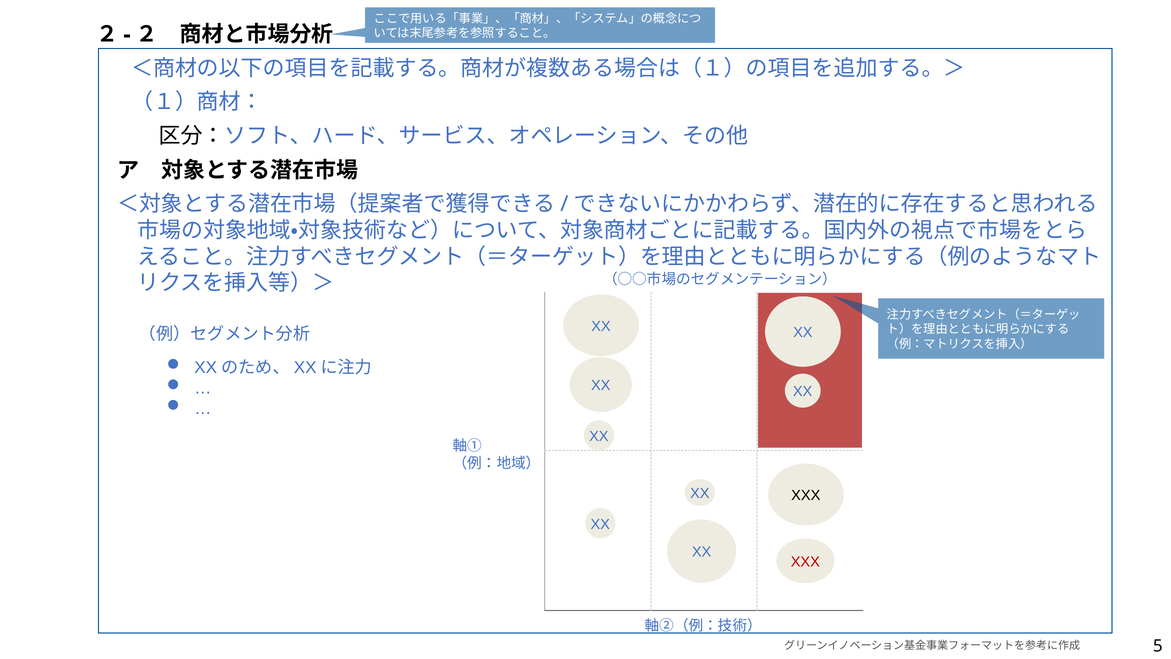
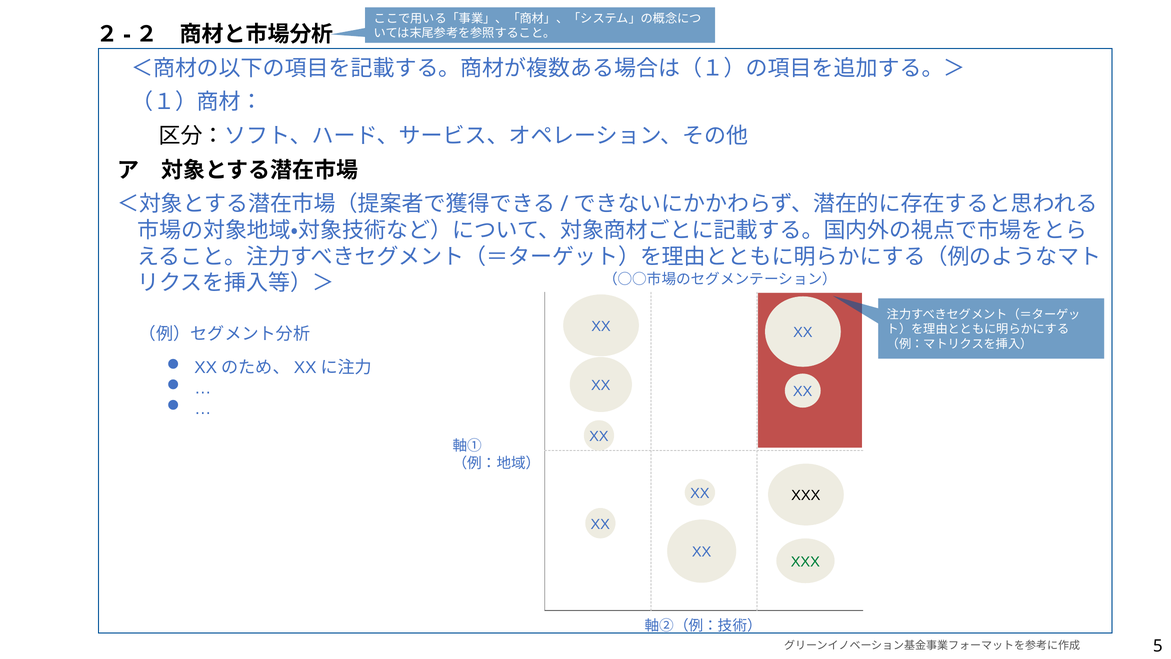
XXX at (805, 562) colour: red -> green
